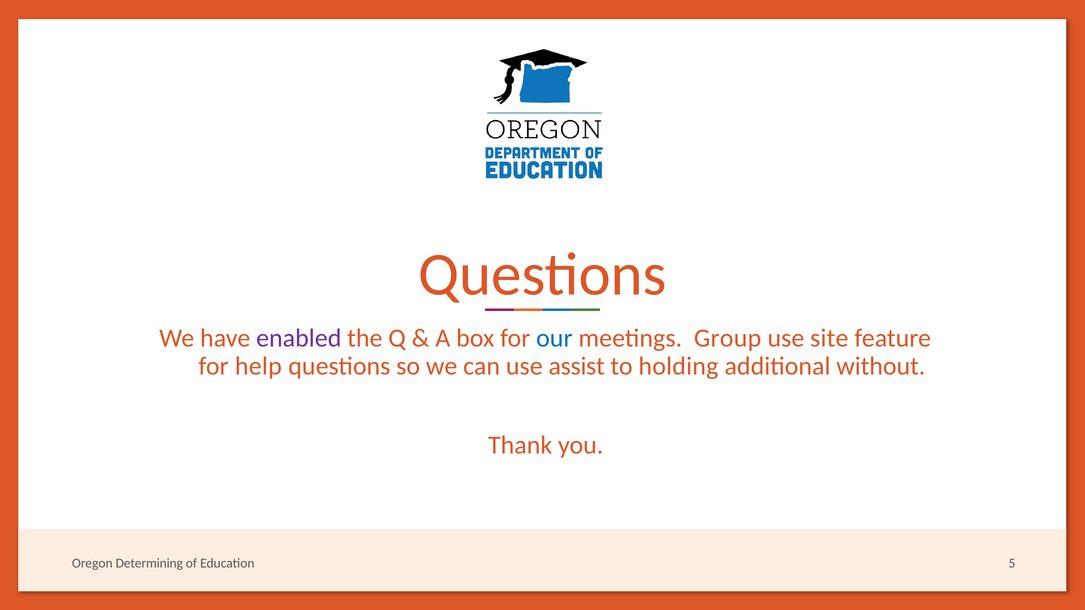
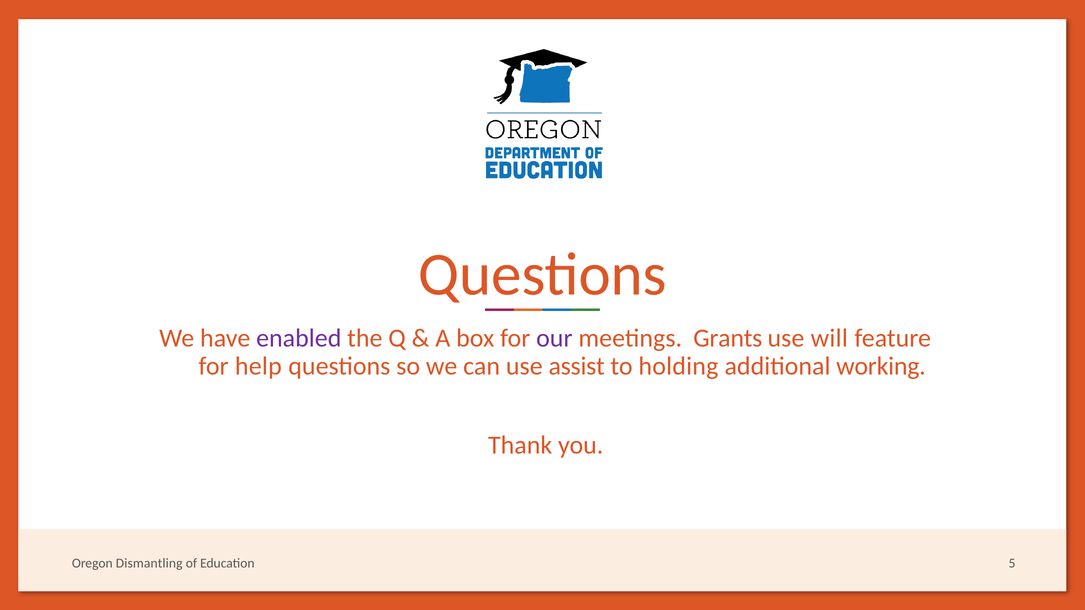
our colour: blue -> purple
Group: Group -> Grants
site: site -> will
without: without -> working
Determining: Determining -> Dismantling
